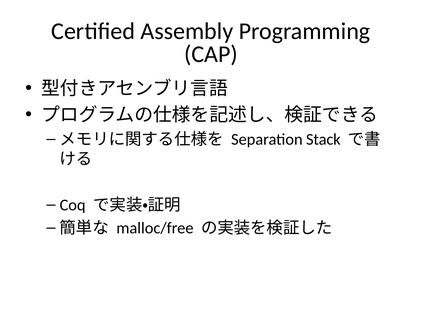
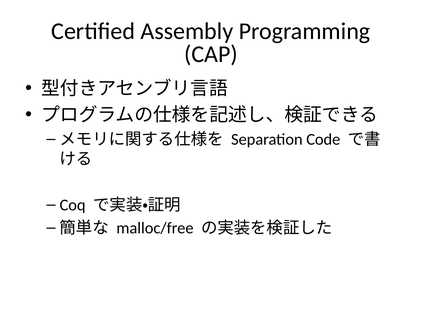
Stack: Stack -> Code
